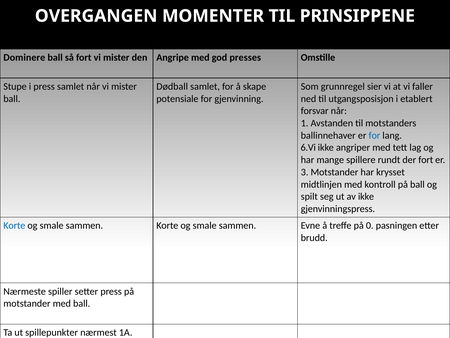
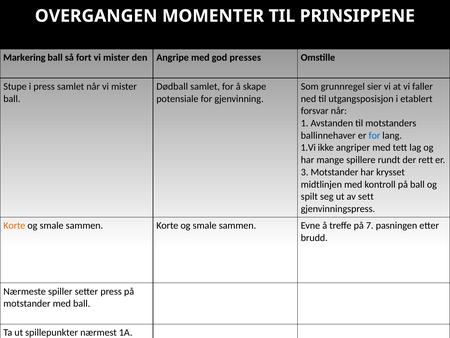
Dominere: Dominere -> Markering
6.Vi: 6.Vi -> 1.Vi
der fort: fort -> rett
av ikke: ikke -> sett
Korte at (14, 225) colour: blue -> orange
0: 0 -> 7
